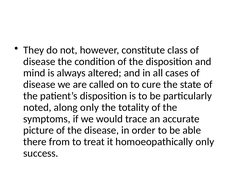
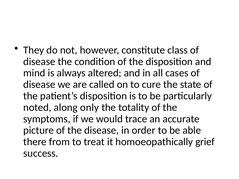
homoeopathically only: only -> grief
